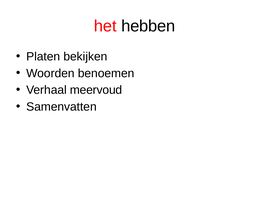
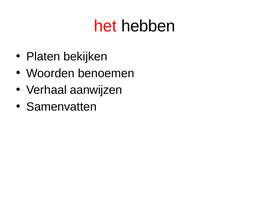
meervoud: meervoud -> aanwijzen
